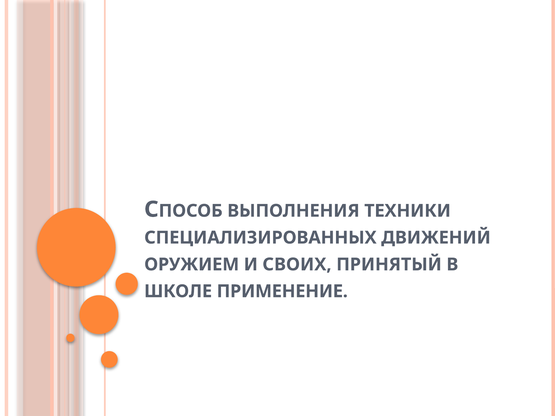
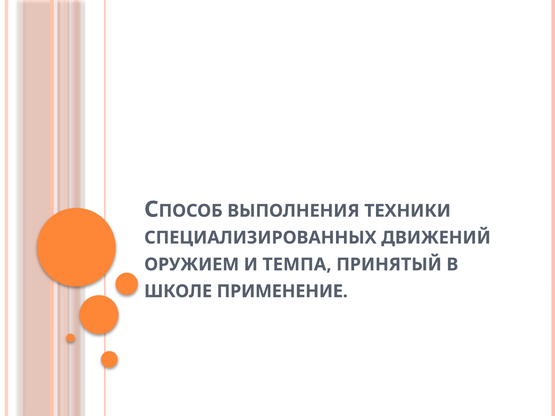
СВОИХ: СВОИХ -> ТЕМПА
